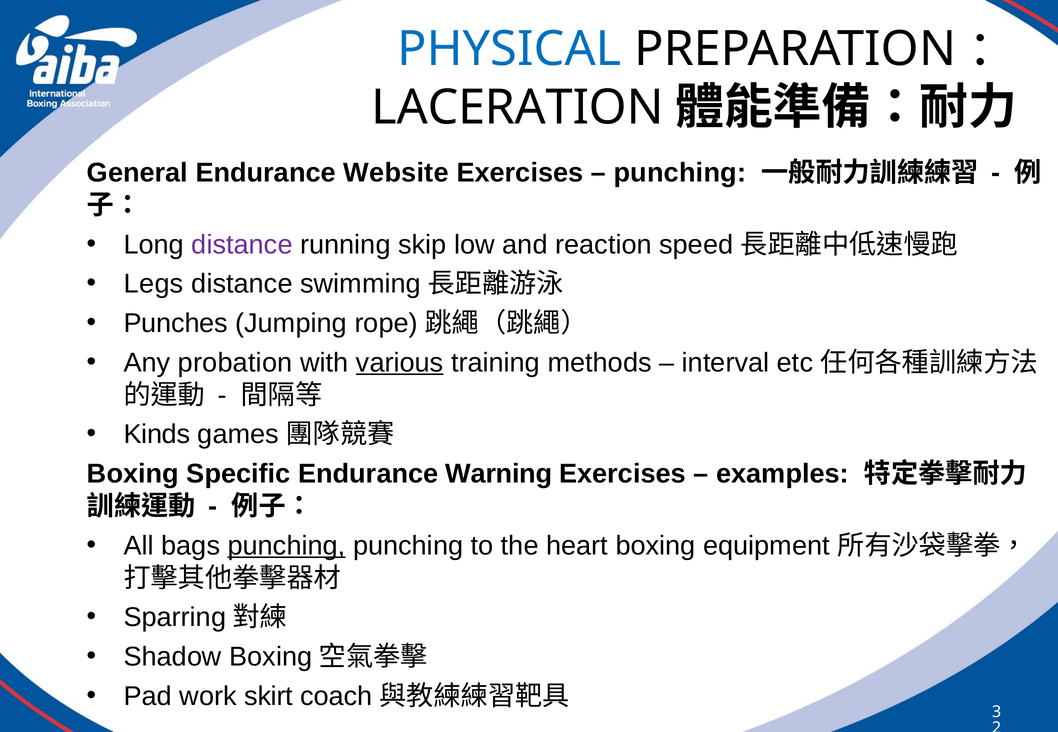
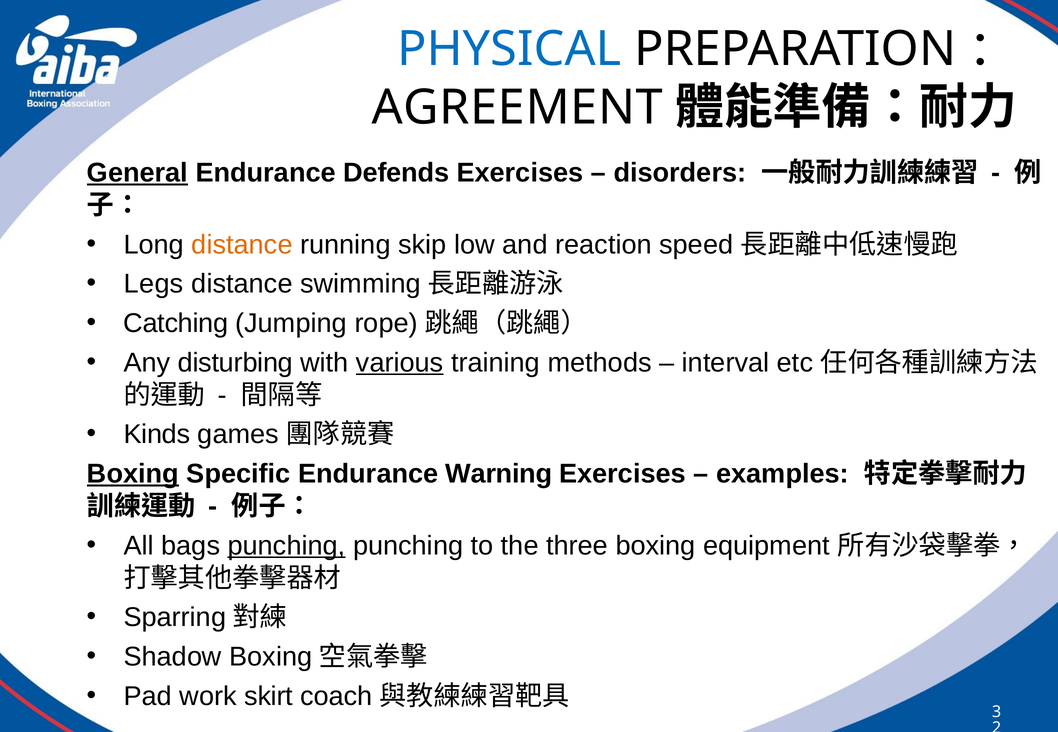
LACERATION: LACERATION -> AGREEMENT
General underline: none -> present
Website: Website -> Defends
punching at (680, 173): punching -> disorders
distance at (242, 245) colour: purple -> orange
Punches: Punches -> Catching
probation: probation -> disturbing
Boxing at (133, 474) underline: none -> present
heart: heart -> three
